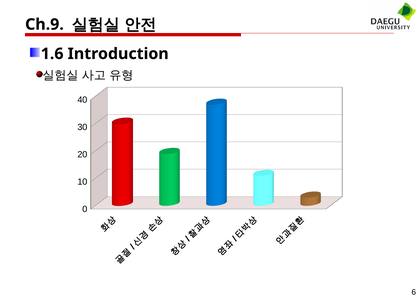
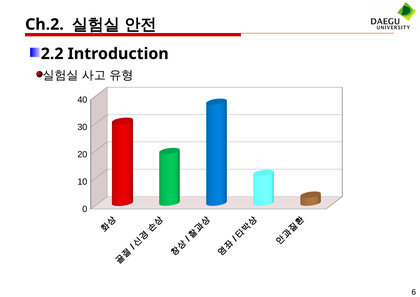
Ch.9: Ch.9 -> Ch.2
1.6: 1.6 -> 2.2
